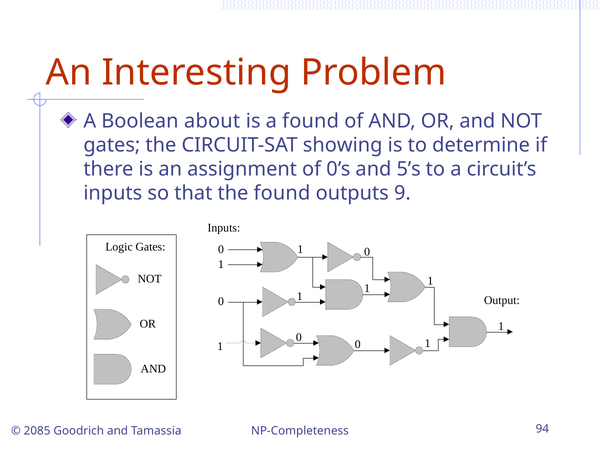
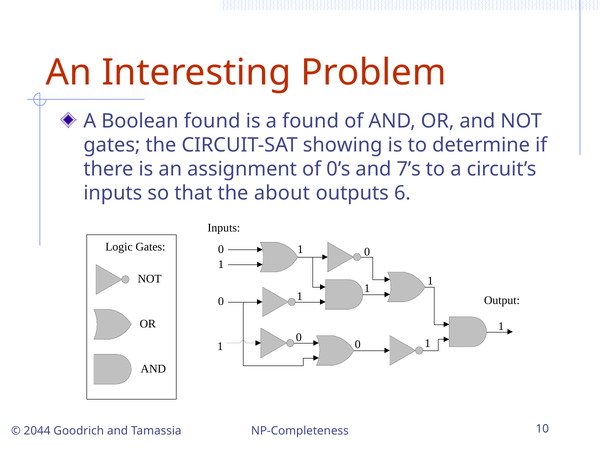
Boolean about: about -> found
5’s: 5’s -> 7’s
the found: found -> about
9: 9 -> 6
2085: 2085 -> 2044
94: 94 -> 10
